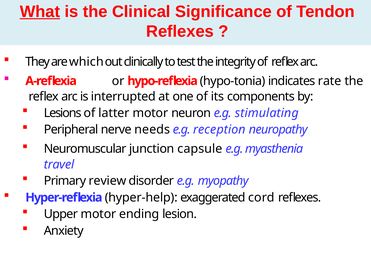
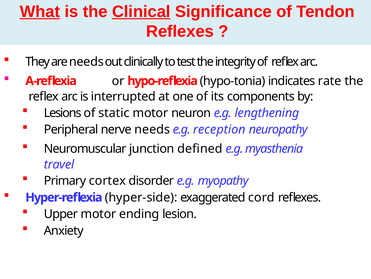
Clinical underline: none -> present
are which: which -> needs
latter: latter -> static
stimulating: stimulating -> lengthening
capsule: capsule -> defined
review: review -> cortex
hyper-help: hyper-help -> hyper-side
